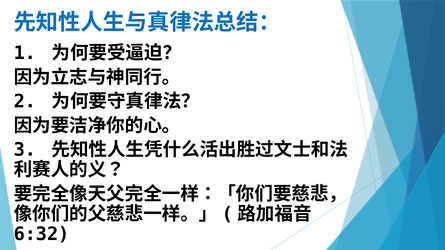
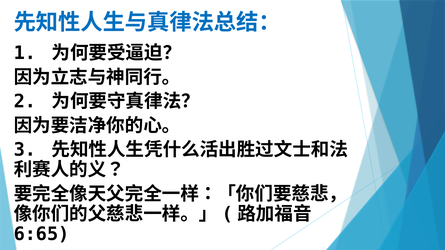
6:32: 6:32 -> 6:65
